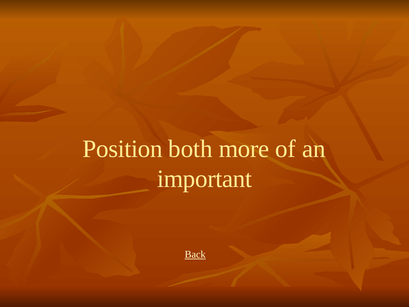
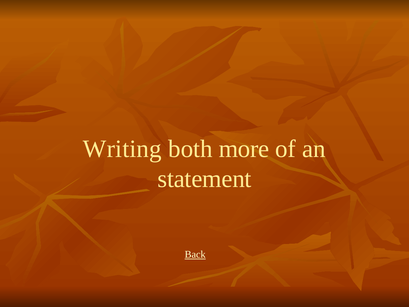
Position: Position -> Writing
important: important -> statement
